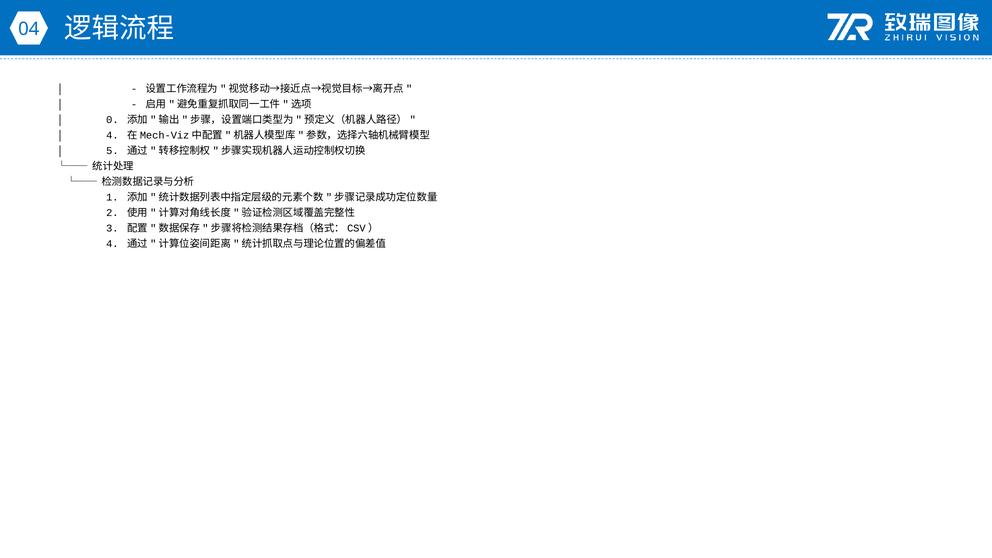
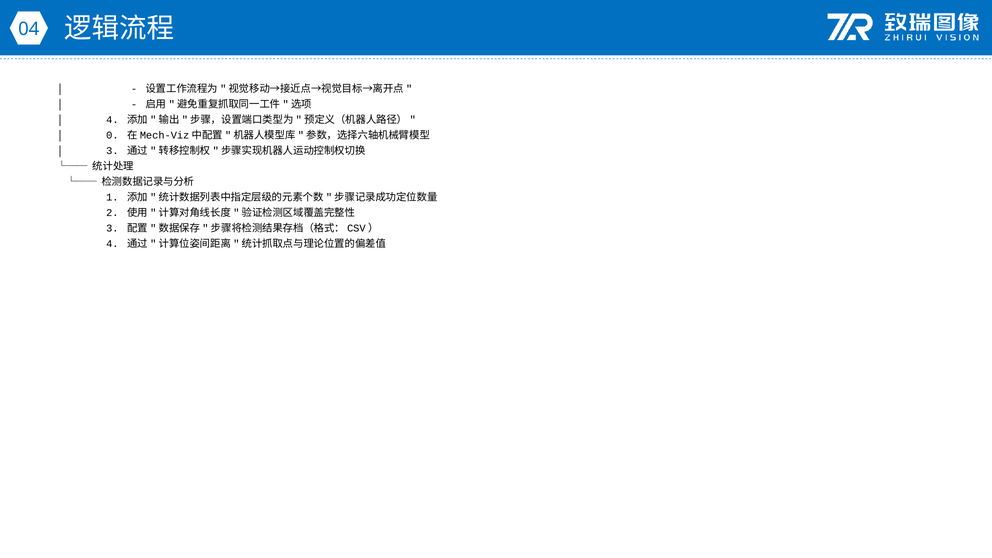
0 at (112, 120): 0 -> 4
4 at (112, 135): 4 -> 0
5 at (112, 151): 5 -> 3
